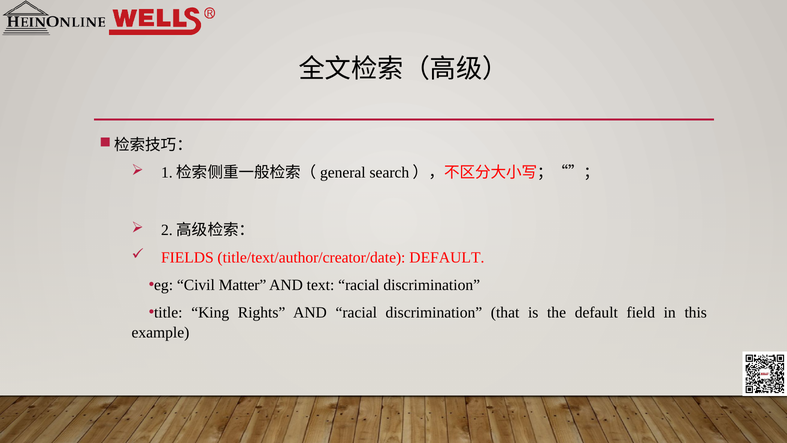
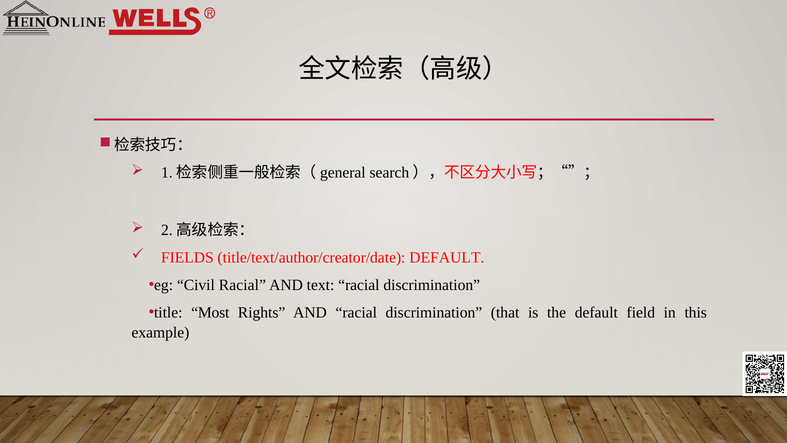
Civil Matter: Matter -> Racial
King: King -> Most
